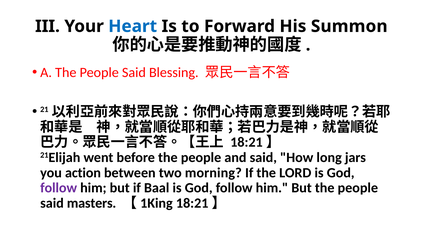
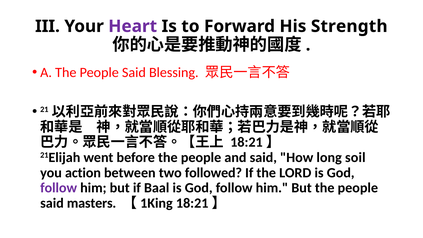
Heart colour: blue -> purple
Summon: Summon -> Strength
jars: jars -> soil
morning: morning -> followed
